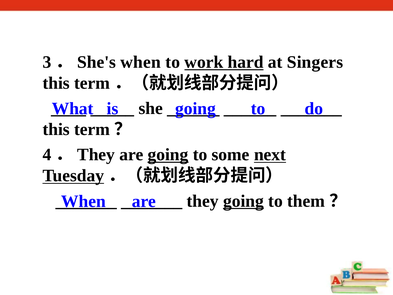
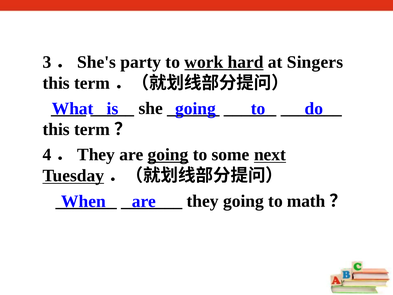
when at (141, 62): when -> party
going at (243, 201) underline: present -> none
them: them -> math
